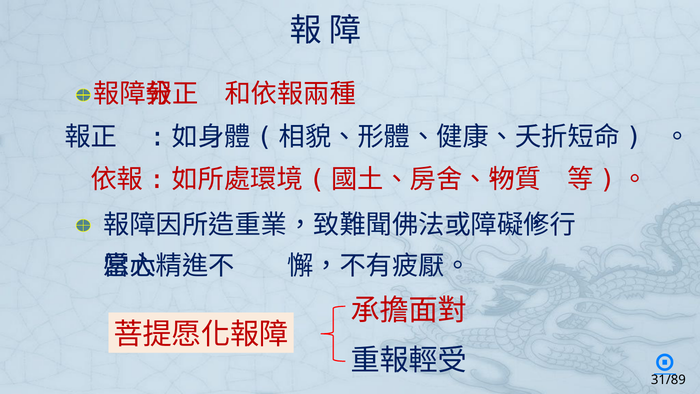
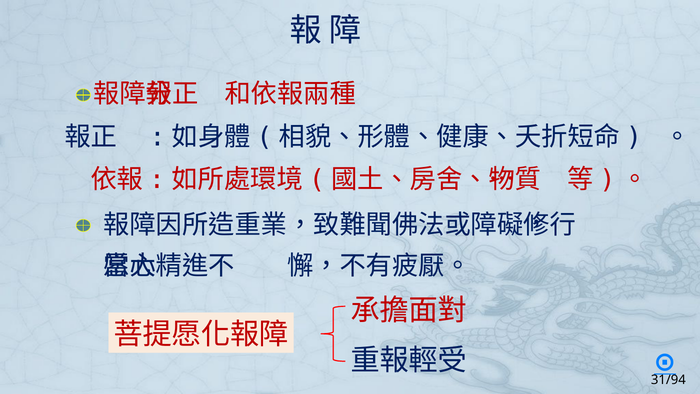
31/89: 31/89 -> 31/94
